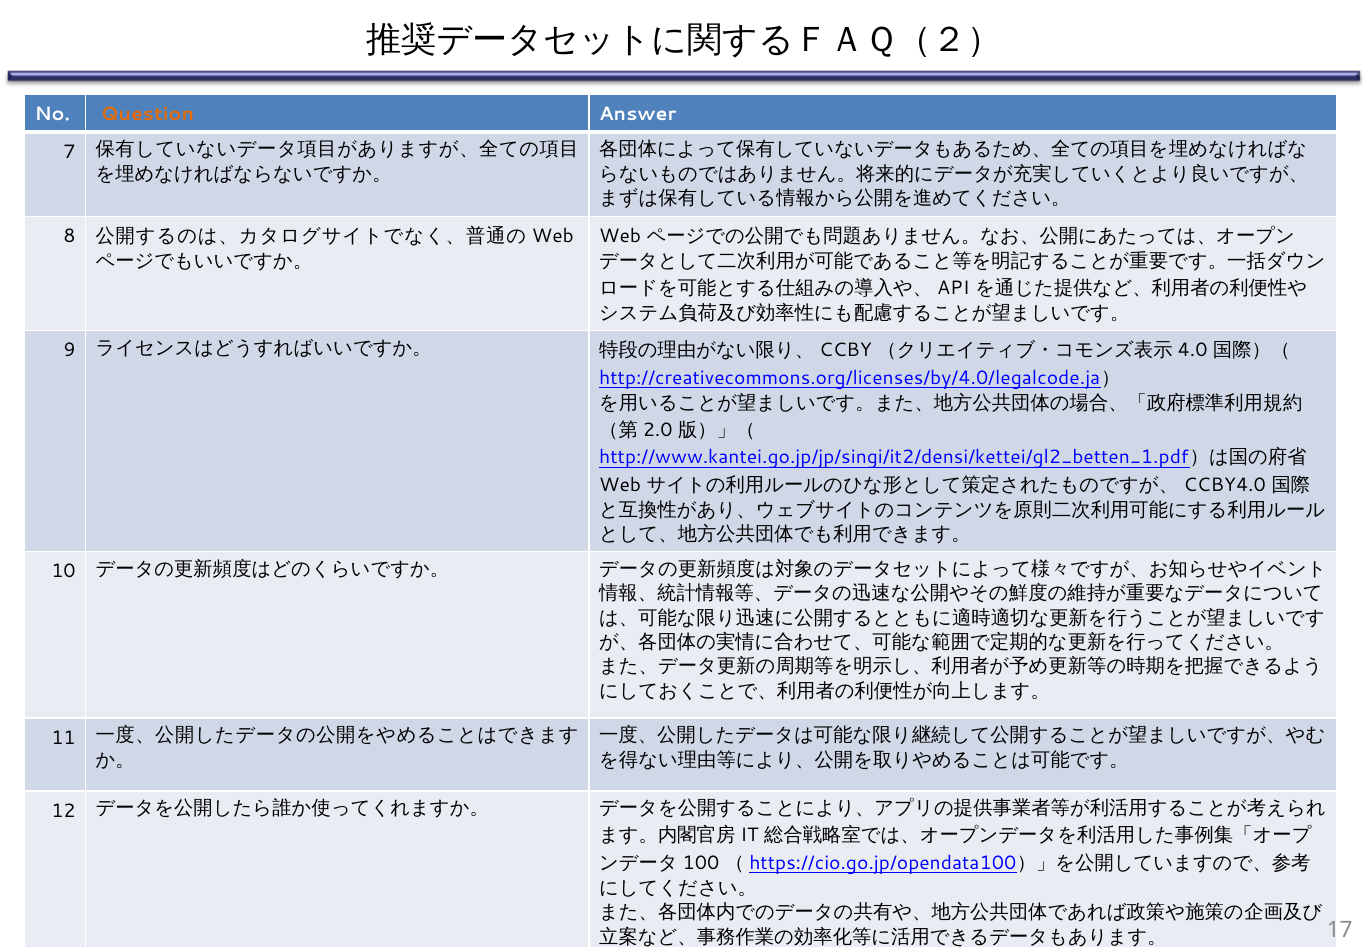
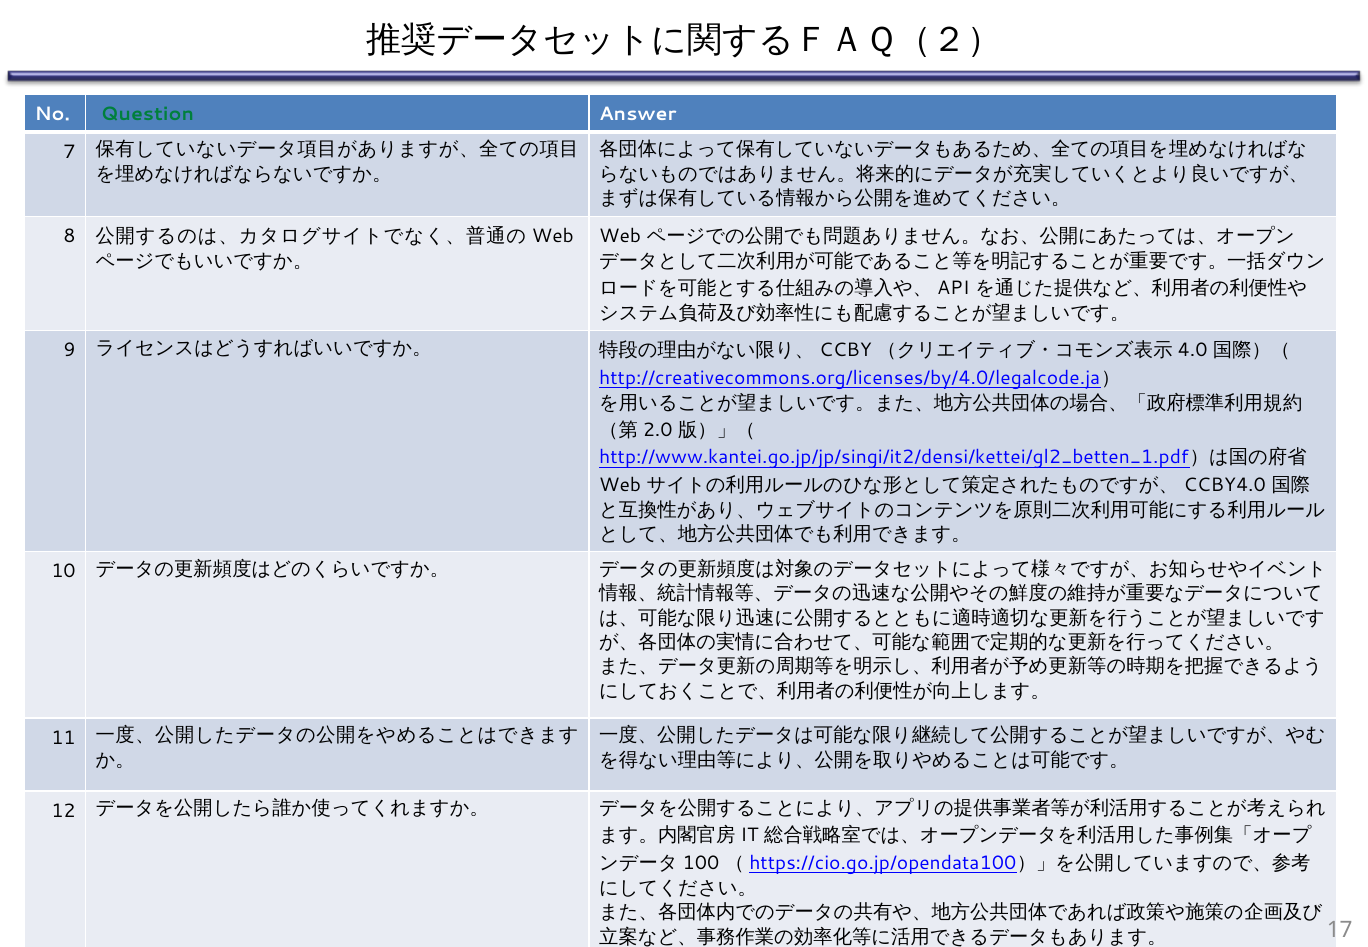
Question colour: orange -> green
